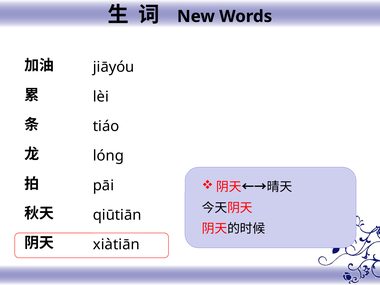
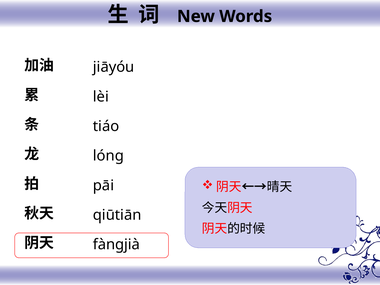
xiàtiān: xiàtiān -> fànɡjià
